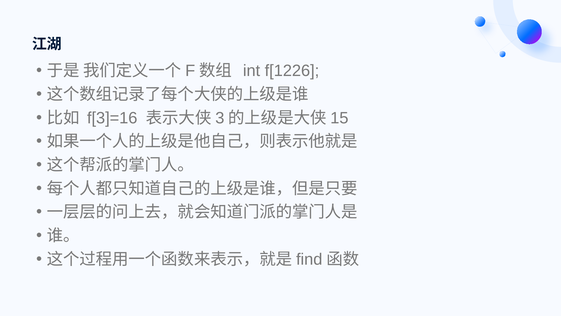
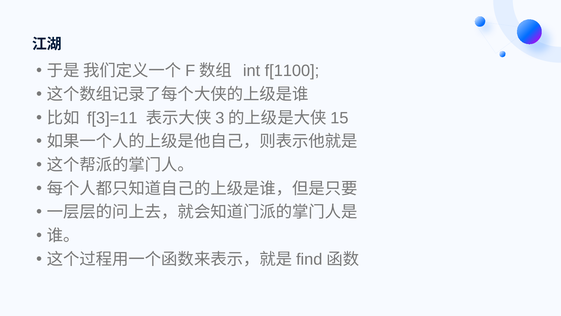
f[1226: f[1226 -> f[1100
f[3]=16: f[3]=16 -> f[3]=11
